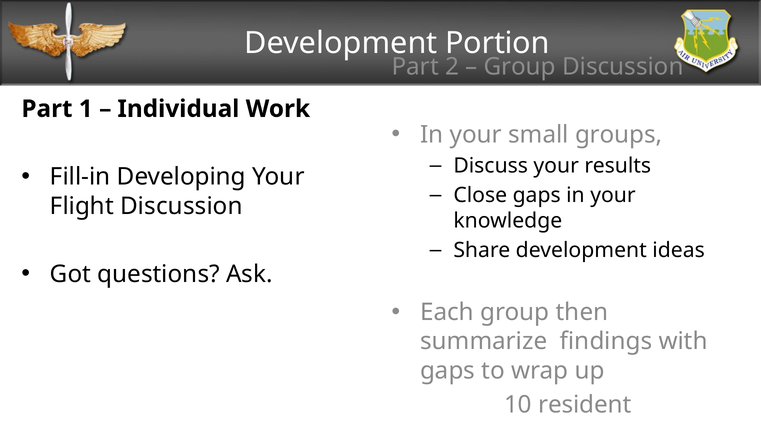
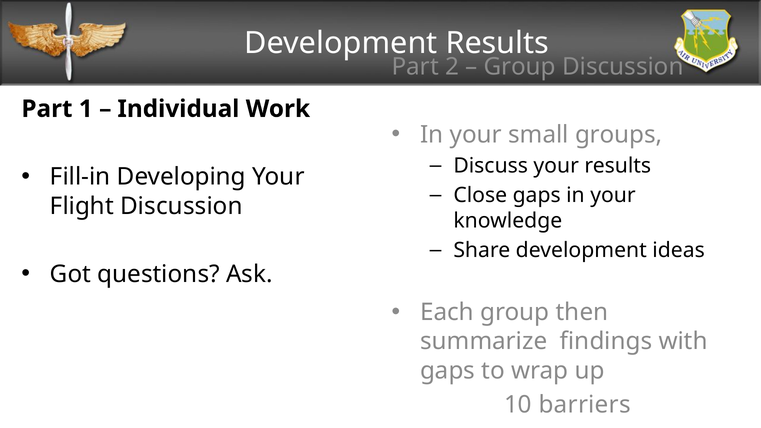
Development Portion: Portion -> Results
resident: resident -> barriers
